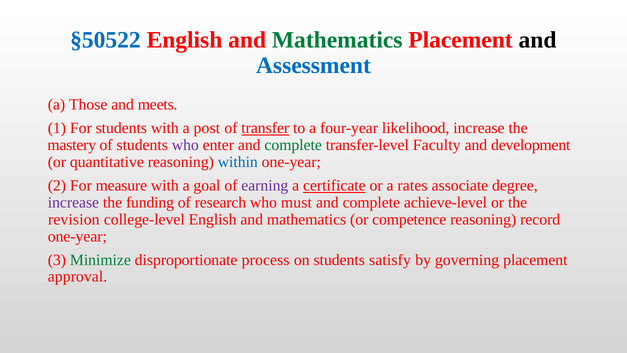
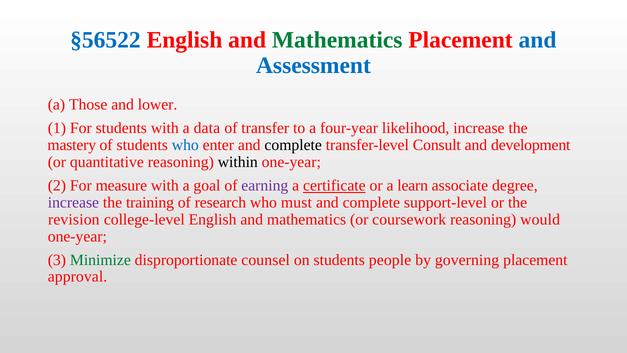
§50522: §50522 -> §56522
and at (538, 40) colour: black -> blue
meets: meets -> lower
post: post -> data
transfer underline: present -> none
who at (185, 145) colour: purple -> blue
complete at (293, 145) colour: green -> black
Faculty: Faculty -> Consult
within colour: blue -> black
rates: rates -> learn
funding: funding -> training
achieve-level: achieve-level -> support-level
competence: competence -> coursework
record: record -> would
process: process -> counsel
satisfy: satisfy -> people
